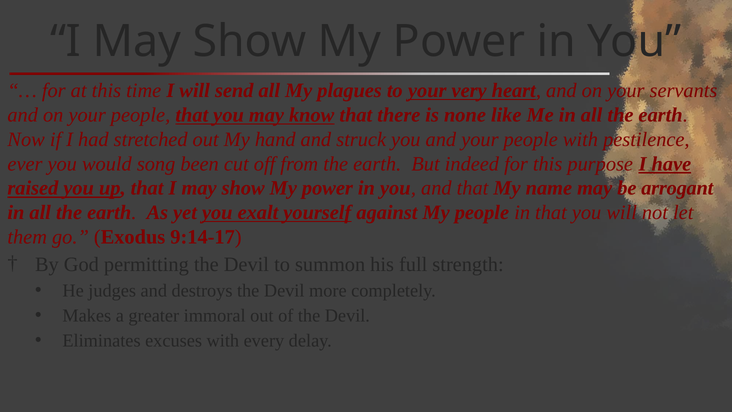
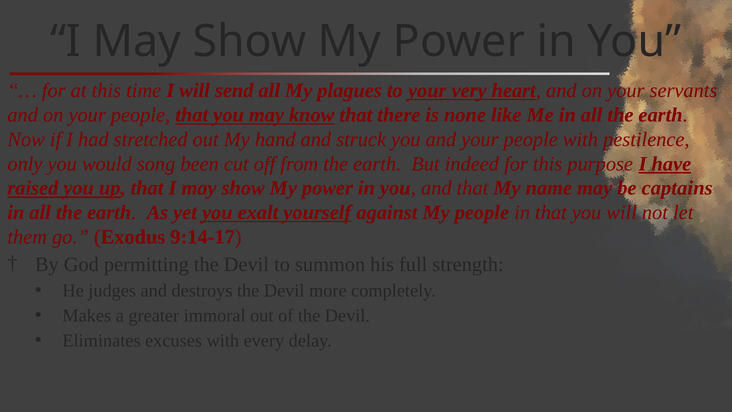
ever: ever -> only
arrogant: arrogant -> captains
